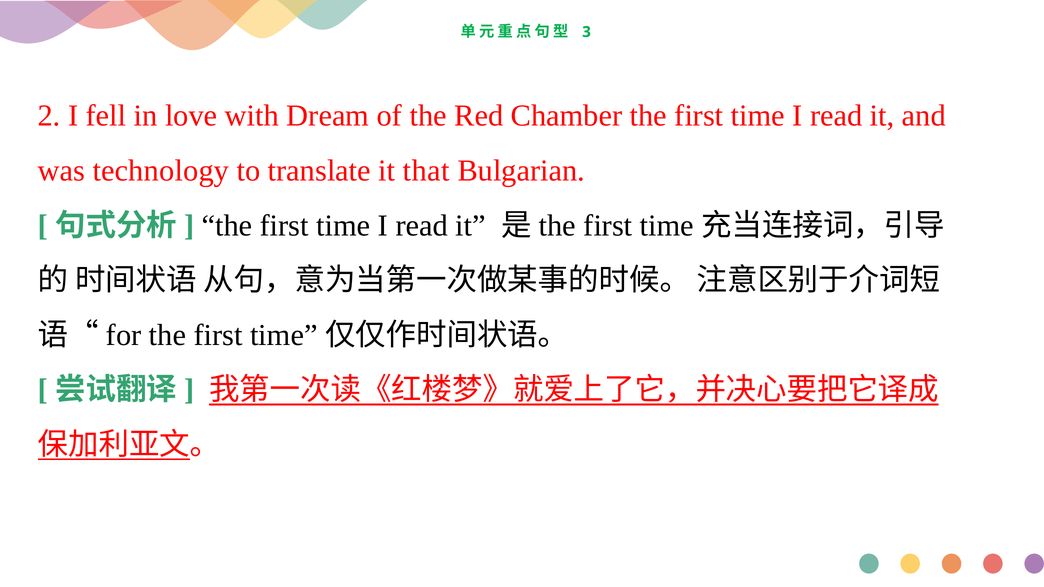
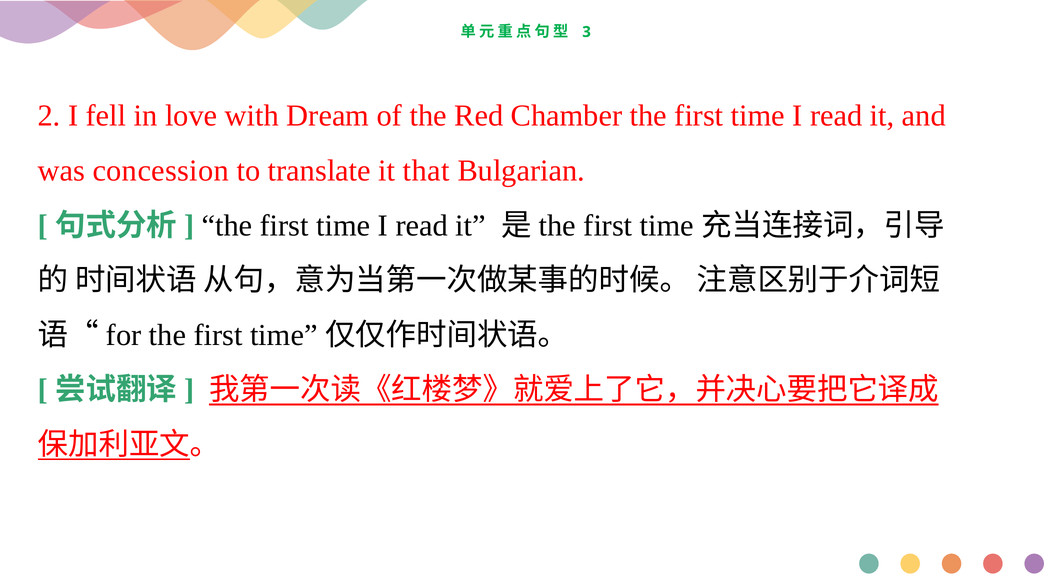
technology: technology -> concession
